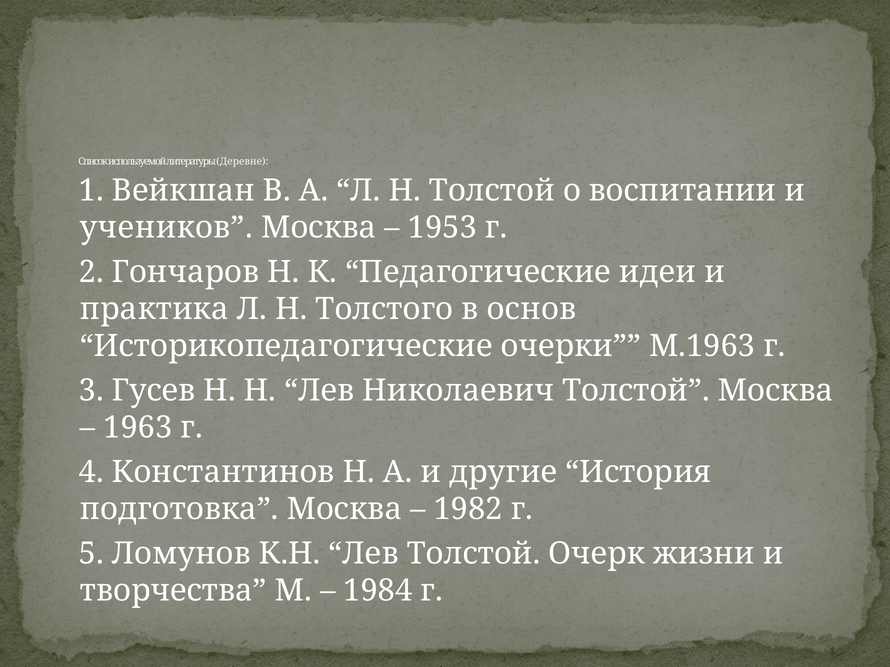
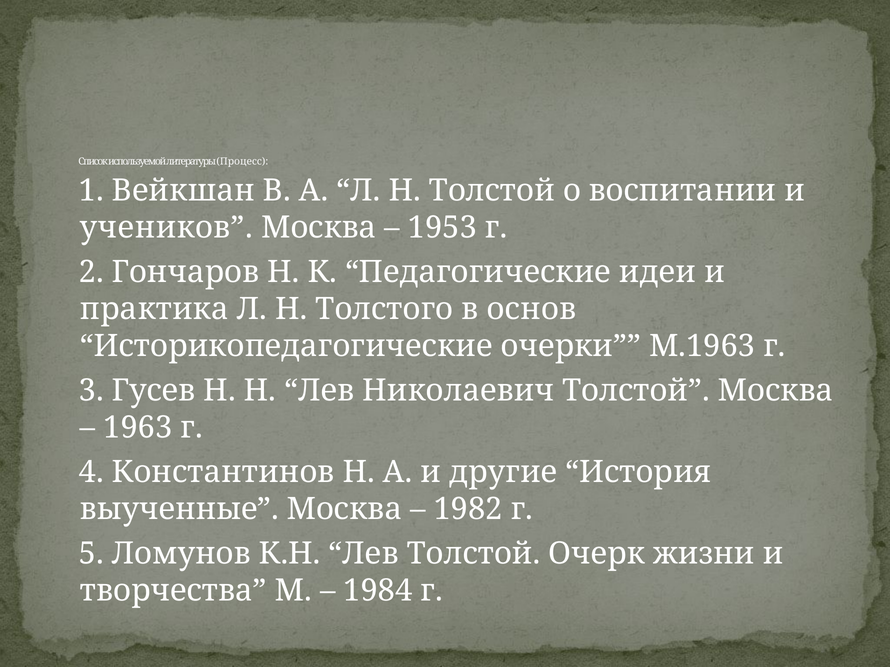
Деревне: Деревне -> Процесс
подготовка: подготовка -> выученные
